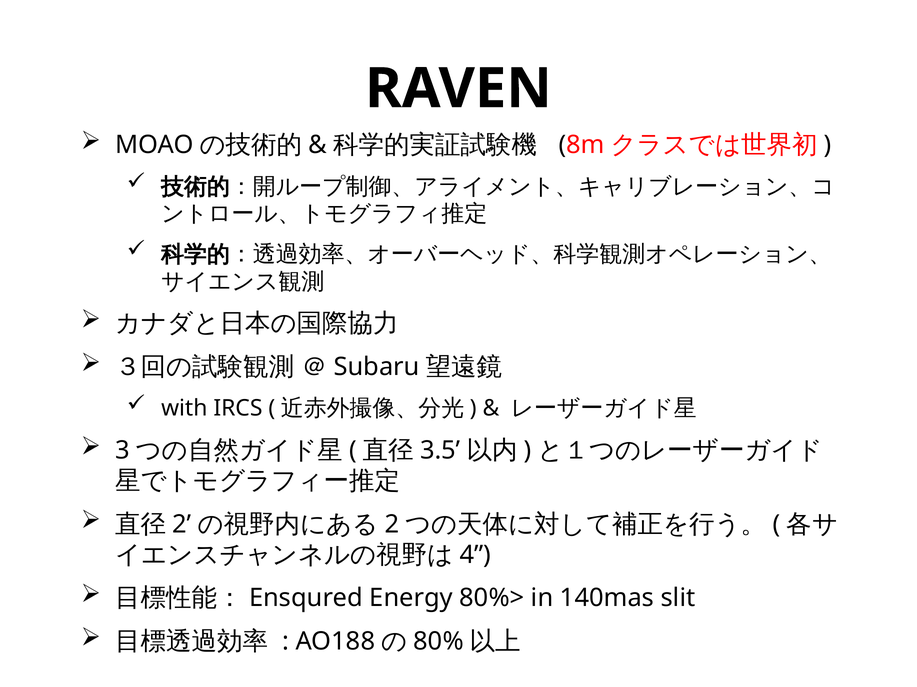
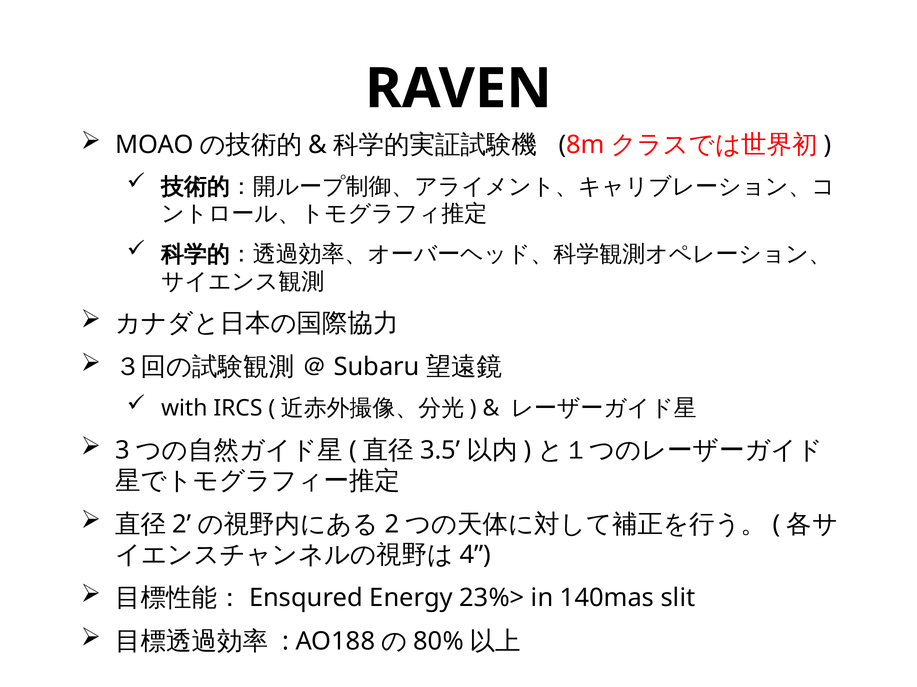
80%>: 80%> -> 23%>
